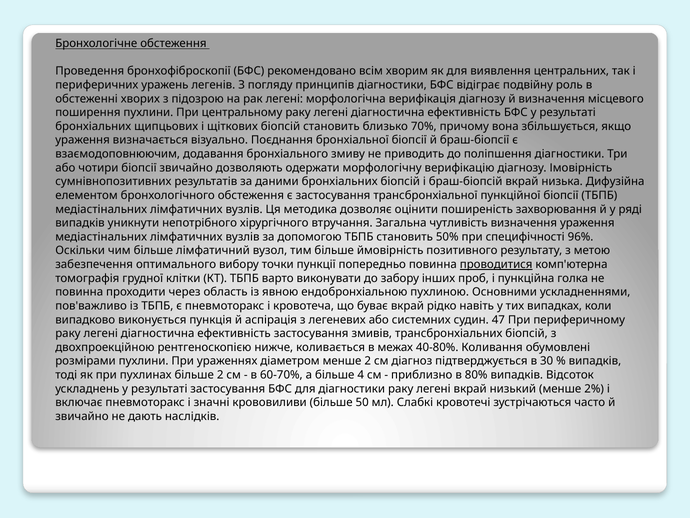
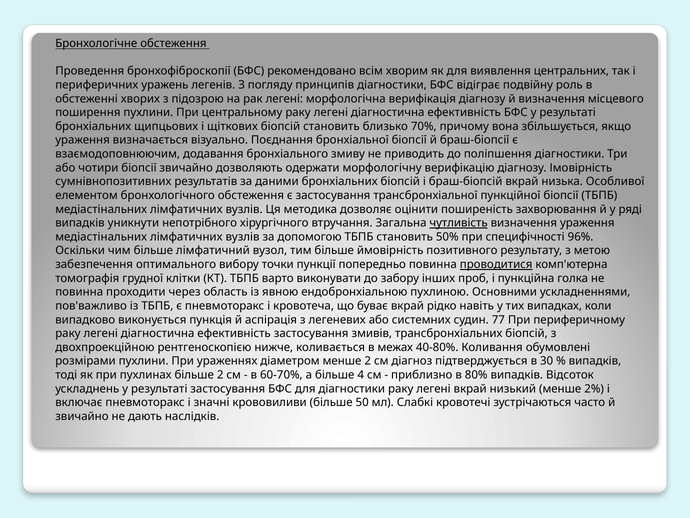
Дифузійна: Дифузійна -> Особливої
чутливість underline: none -> present
47: 47 -> 77
